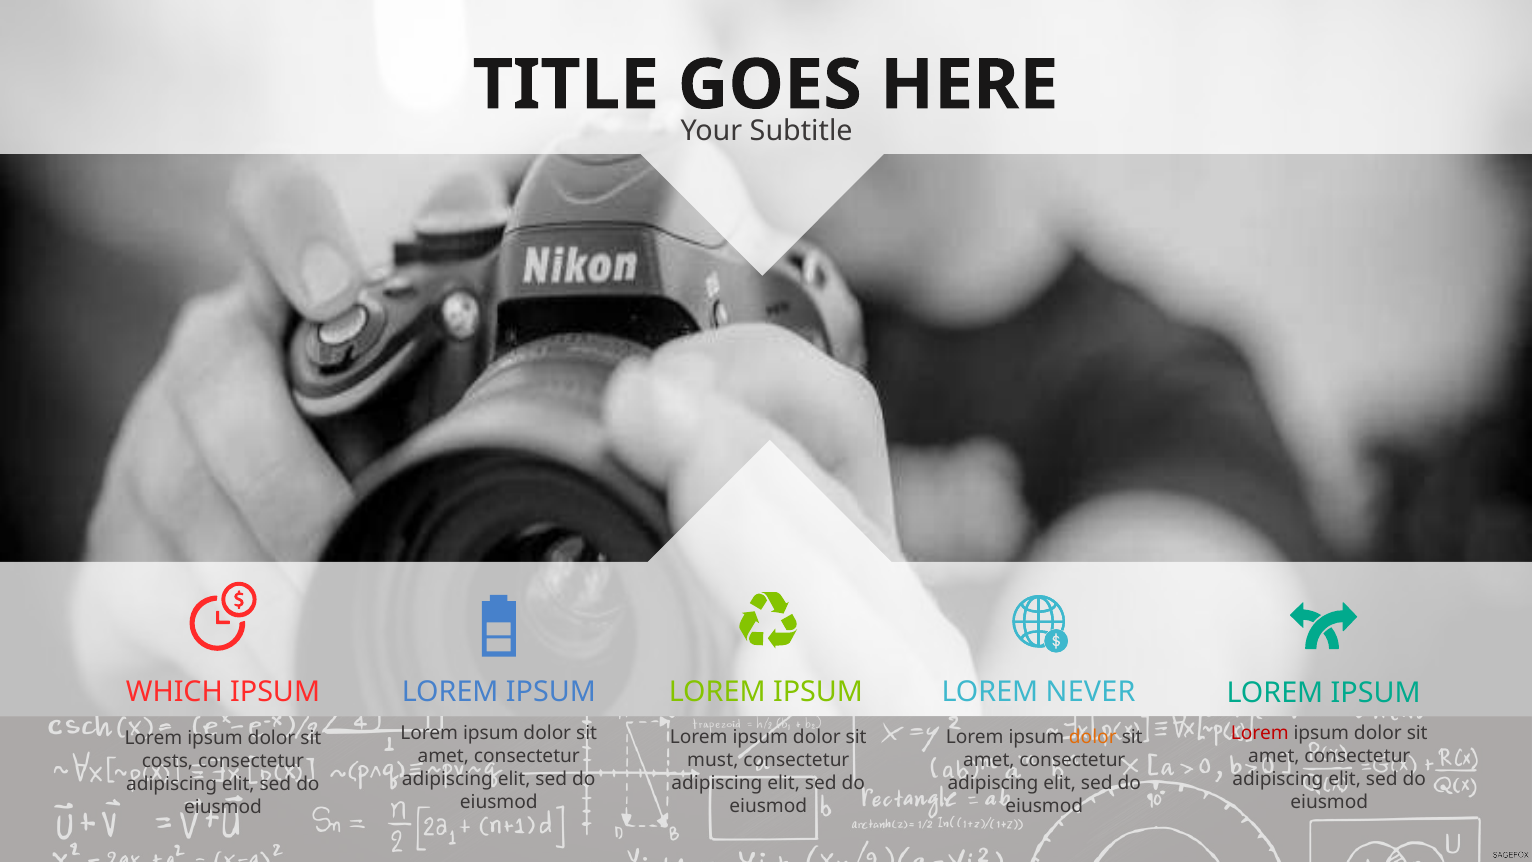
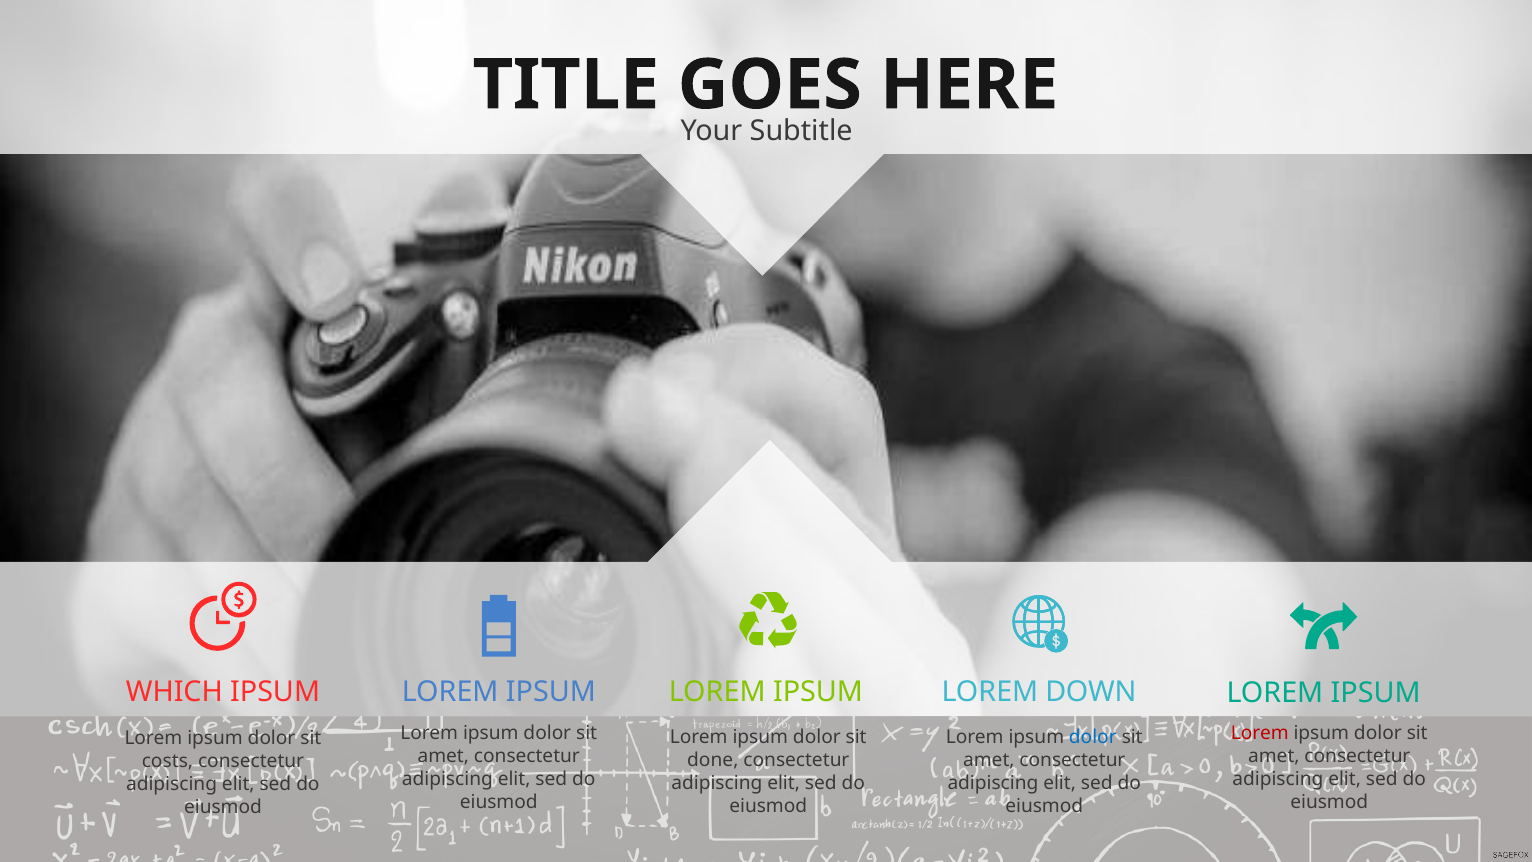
NEVER: NEVER -> DOWN
dolor at (1093, 737) colour: orange -> blue
must: must -> done
